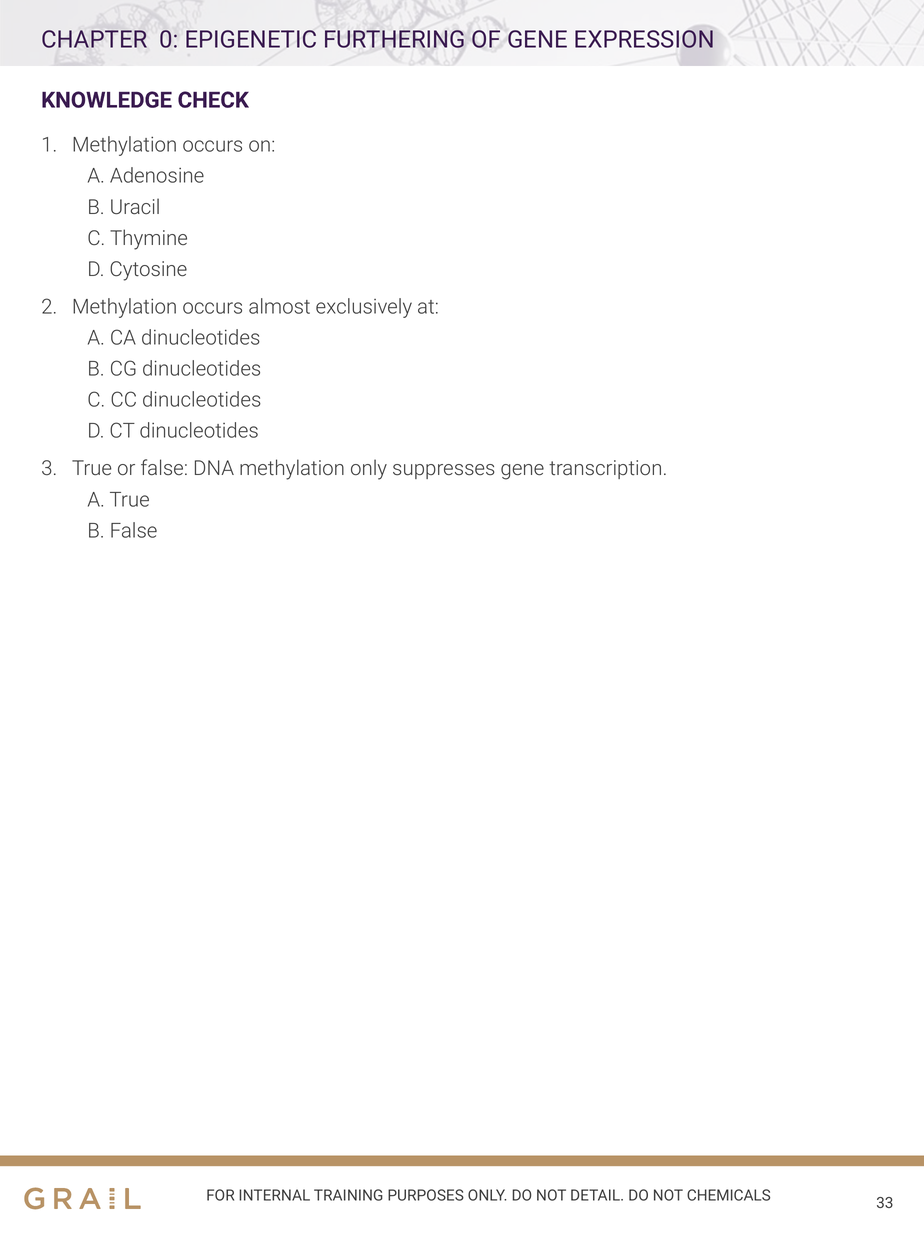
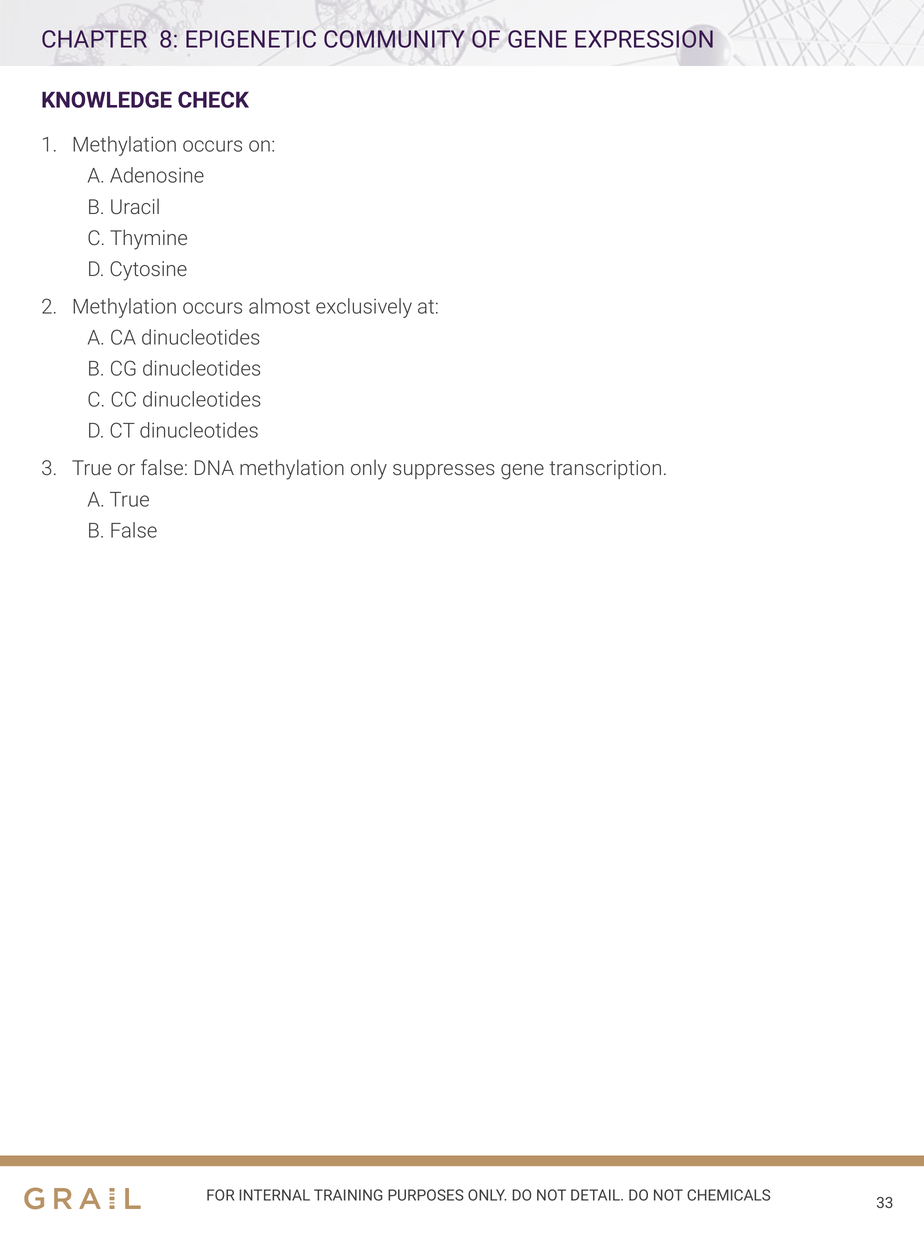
0: 0 -> 8
FURTHERING: FURTHERING -> COMMUNITY
